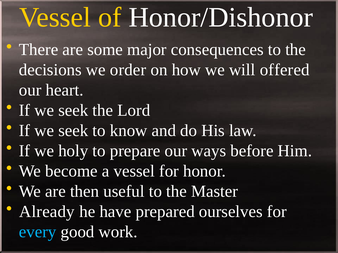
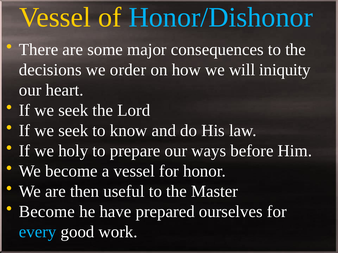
Honor/Dishonor colour: white -> light blue
offered: offered -> iniquity
Already at (47, 212): Already -> Become
